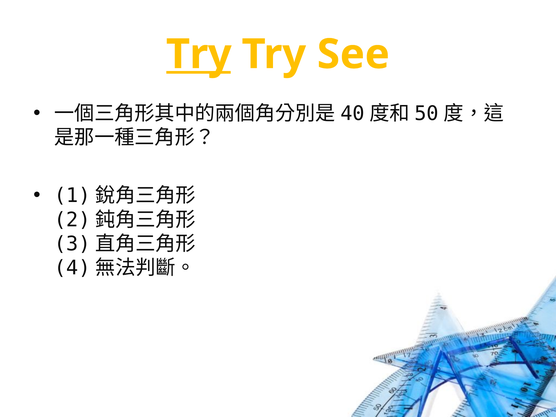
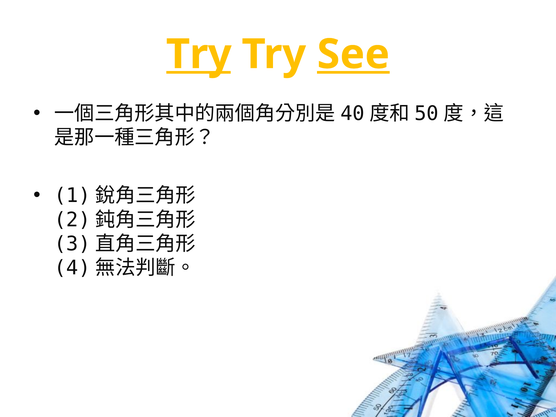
See underline: none -> present
